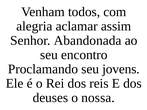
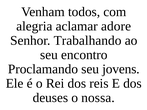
assim: assim -> adore
Abandonada: Abandonada -> Trabalhando
